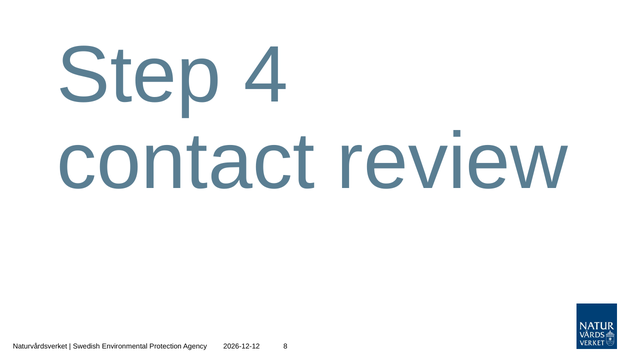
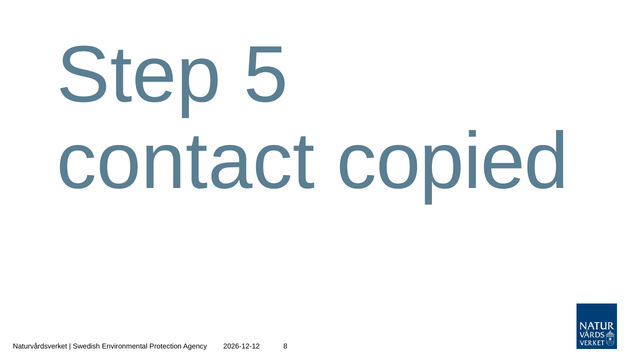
4: 4 -> 5
review: review -> copied
